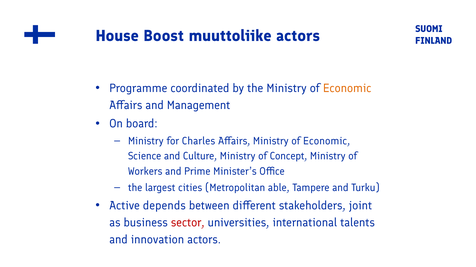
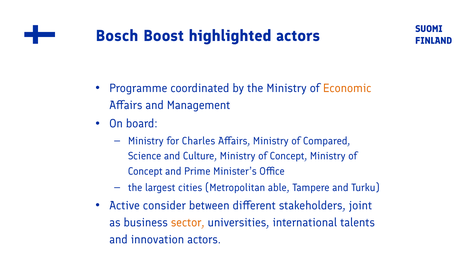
House: House -> Bosch
muuttoliike: muuttoliike -> highlighted
Affairs Ministry of Economic: Economic -> Compared
Workers at (145, 172): Workers -> Concept
depends: depends -> consider
sector colour: red -> orange
